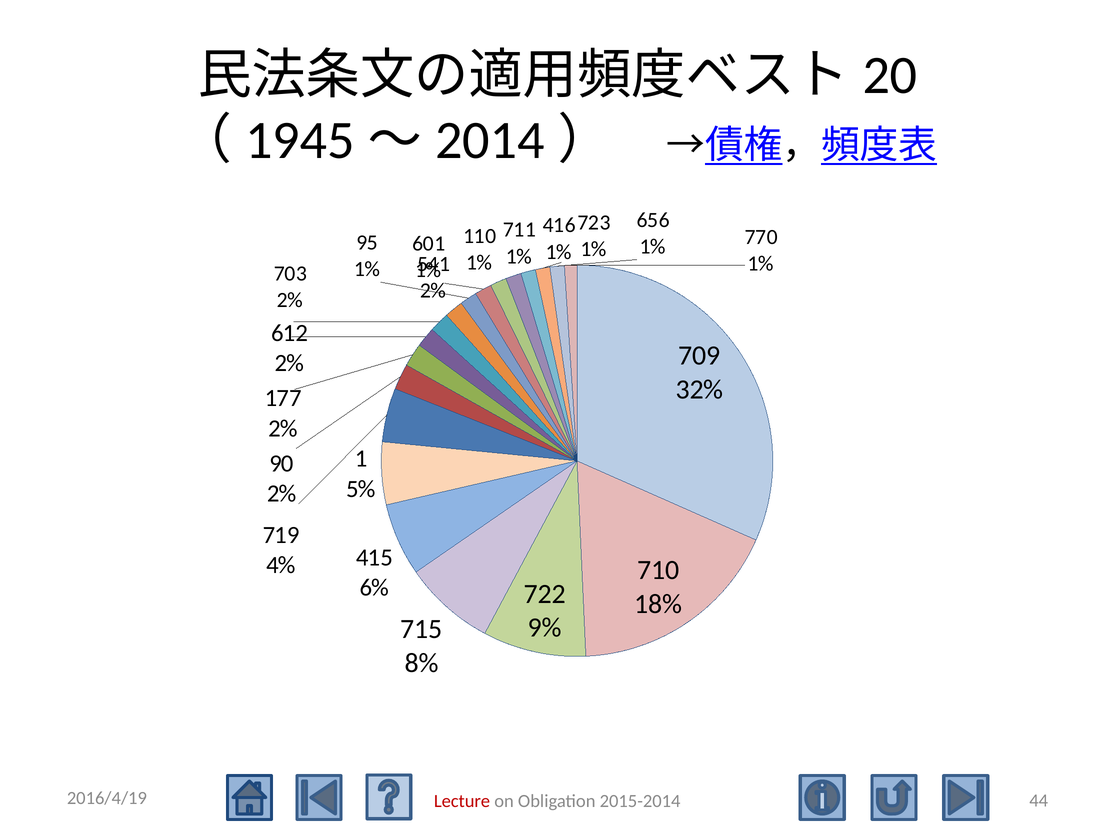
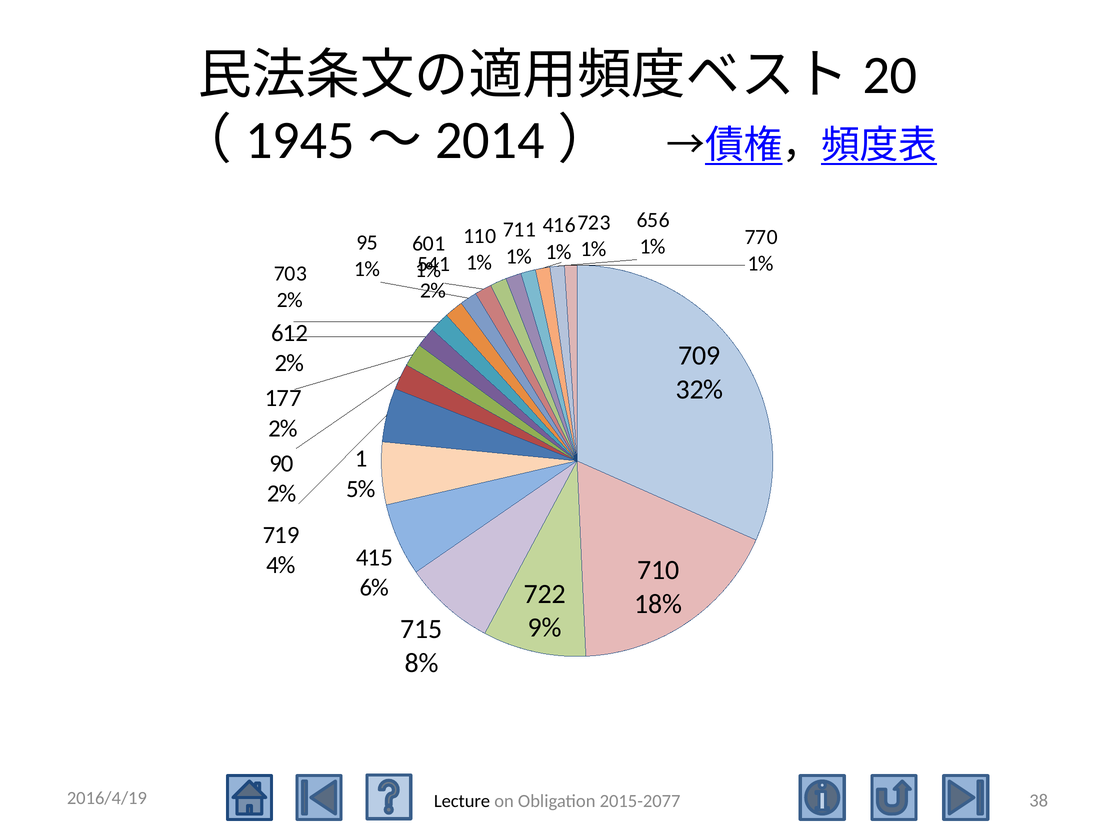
44: 44 -> 38
Lecture colour: red -> black
2015-2014: 2015-2014 -> 2015-2077
